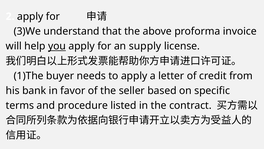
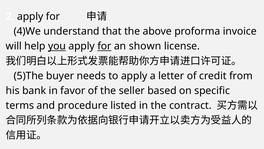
3)We: 3)We -> 4)We
for at (104, 46) underline: none -> present
supply: supply -> shown
1)The: 1)The -> 5)The
